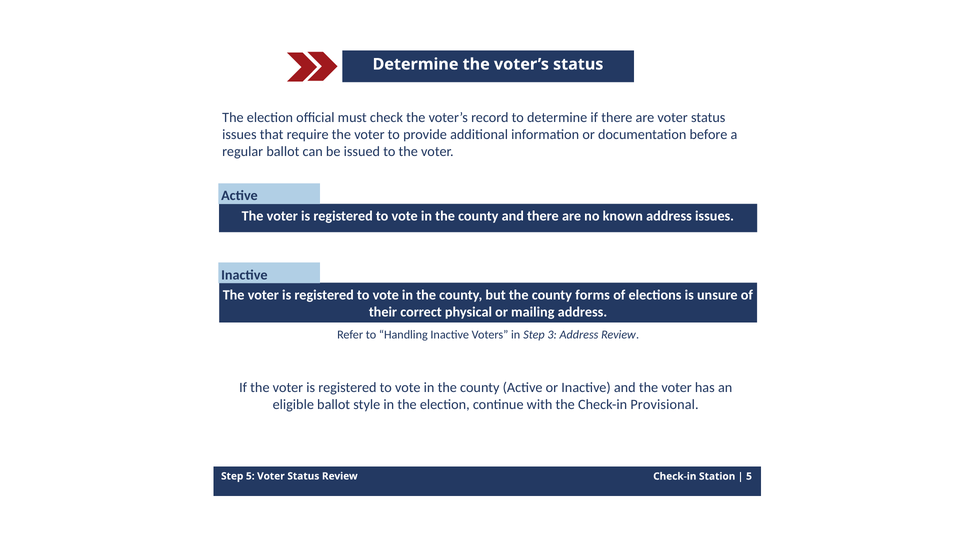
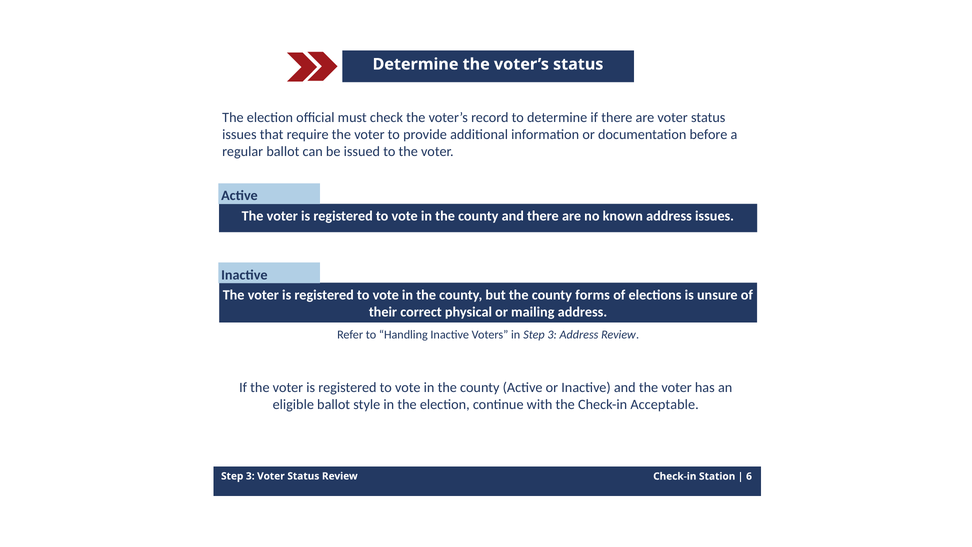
Provisional: Provisional -> Acceptable
5 at (250, 476): 5 -> 3
5 at (749, 476): 5 -> 6
